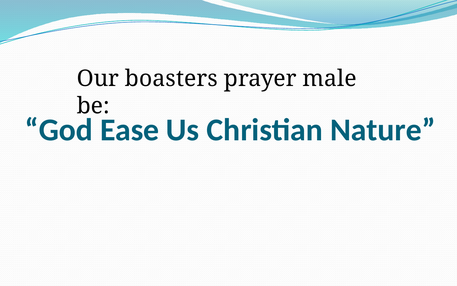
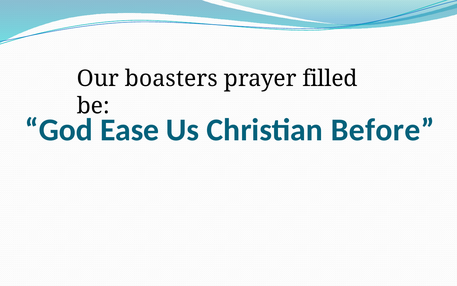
male: male -> filled
Nature: Nature -> Before
